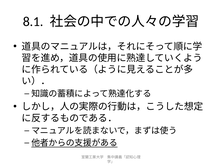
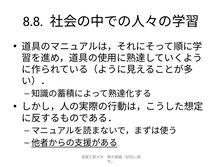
8.1: 8.1 -> 8.8
